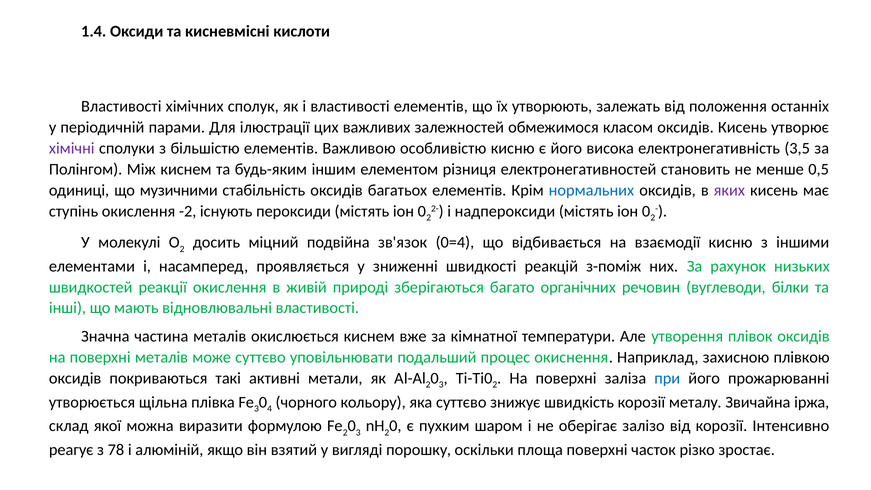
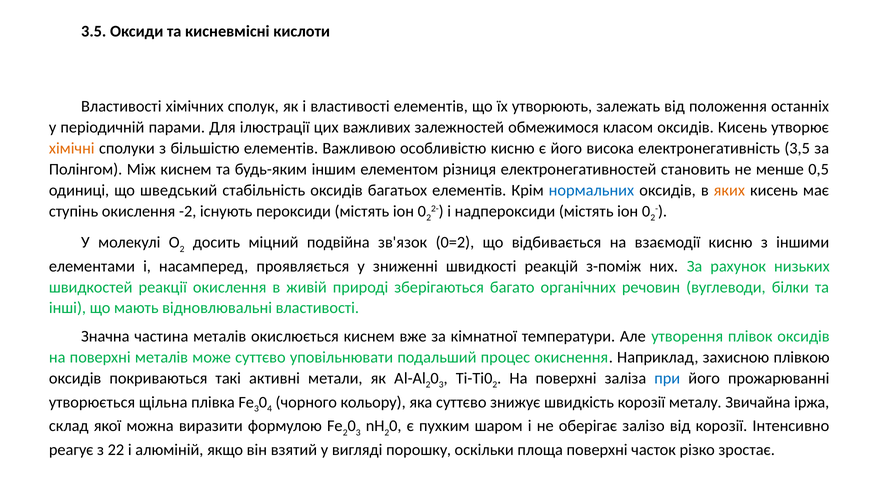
1.4: 1.4 -> 3.5
хімічні colour: purple -> orange
музичними: музичними -> шведський
яких colour: purple -> orange
0=4: 0=4 -> 0=2
78: 78 -> 22
